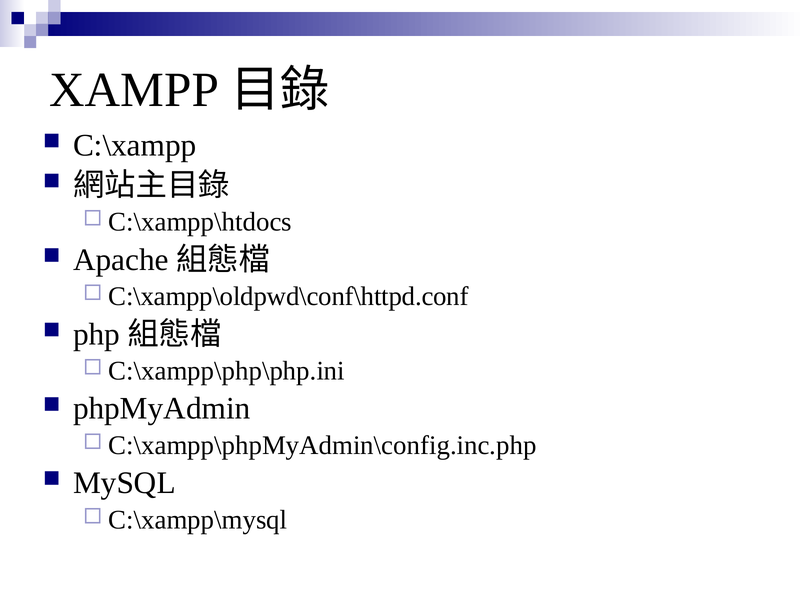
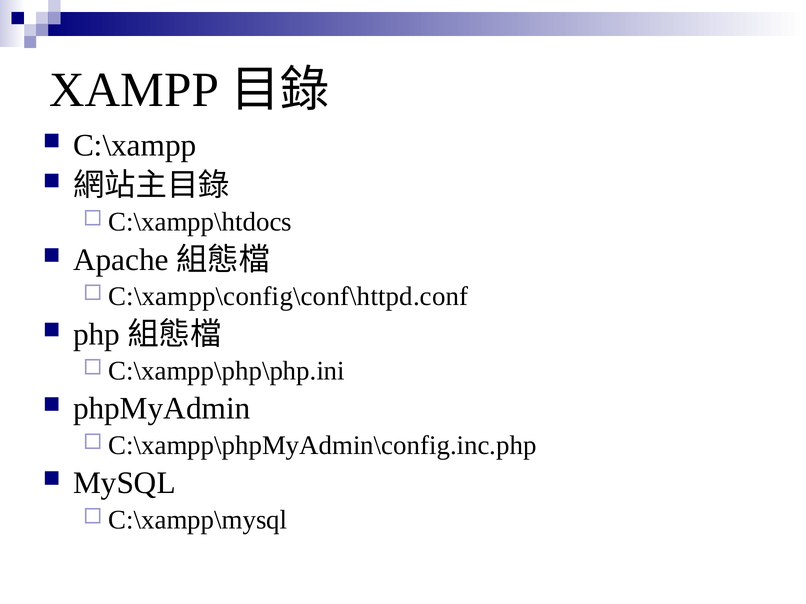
C:\xampp\oldpwd\conf\httpd.conf: C:\xampp\oldpwd\conf\httpd.conf -> C:\xampp\config\conf\httpd.conf
